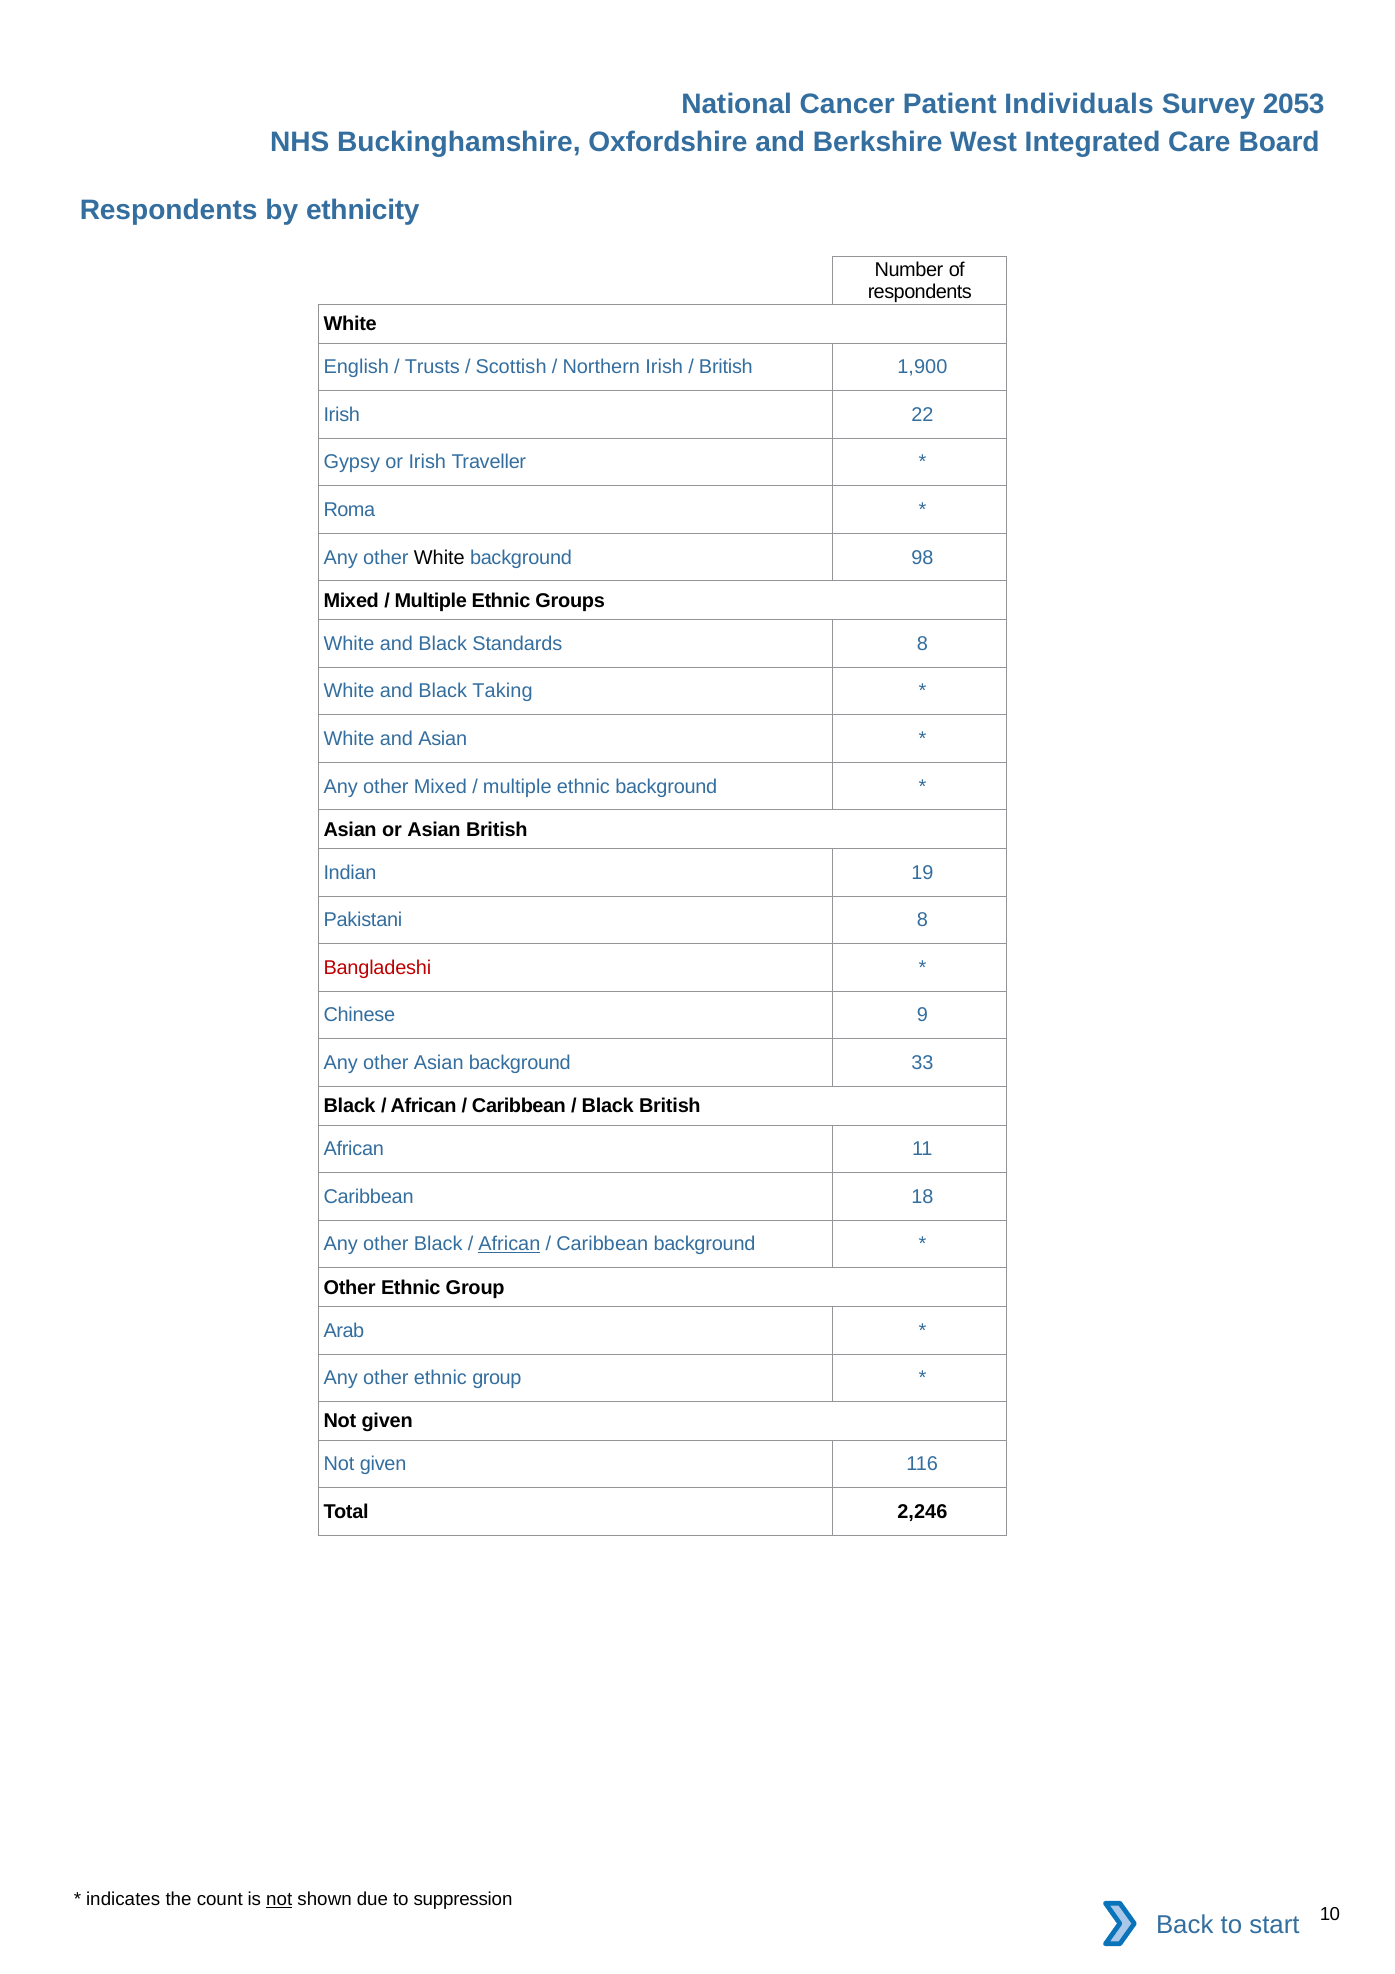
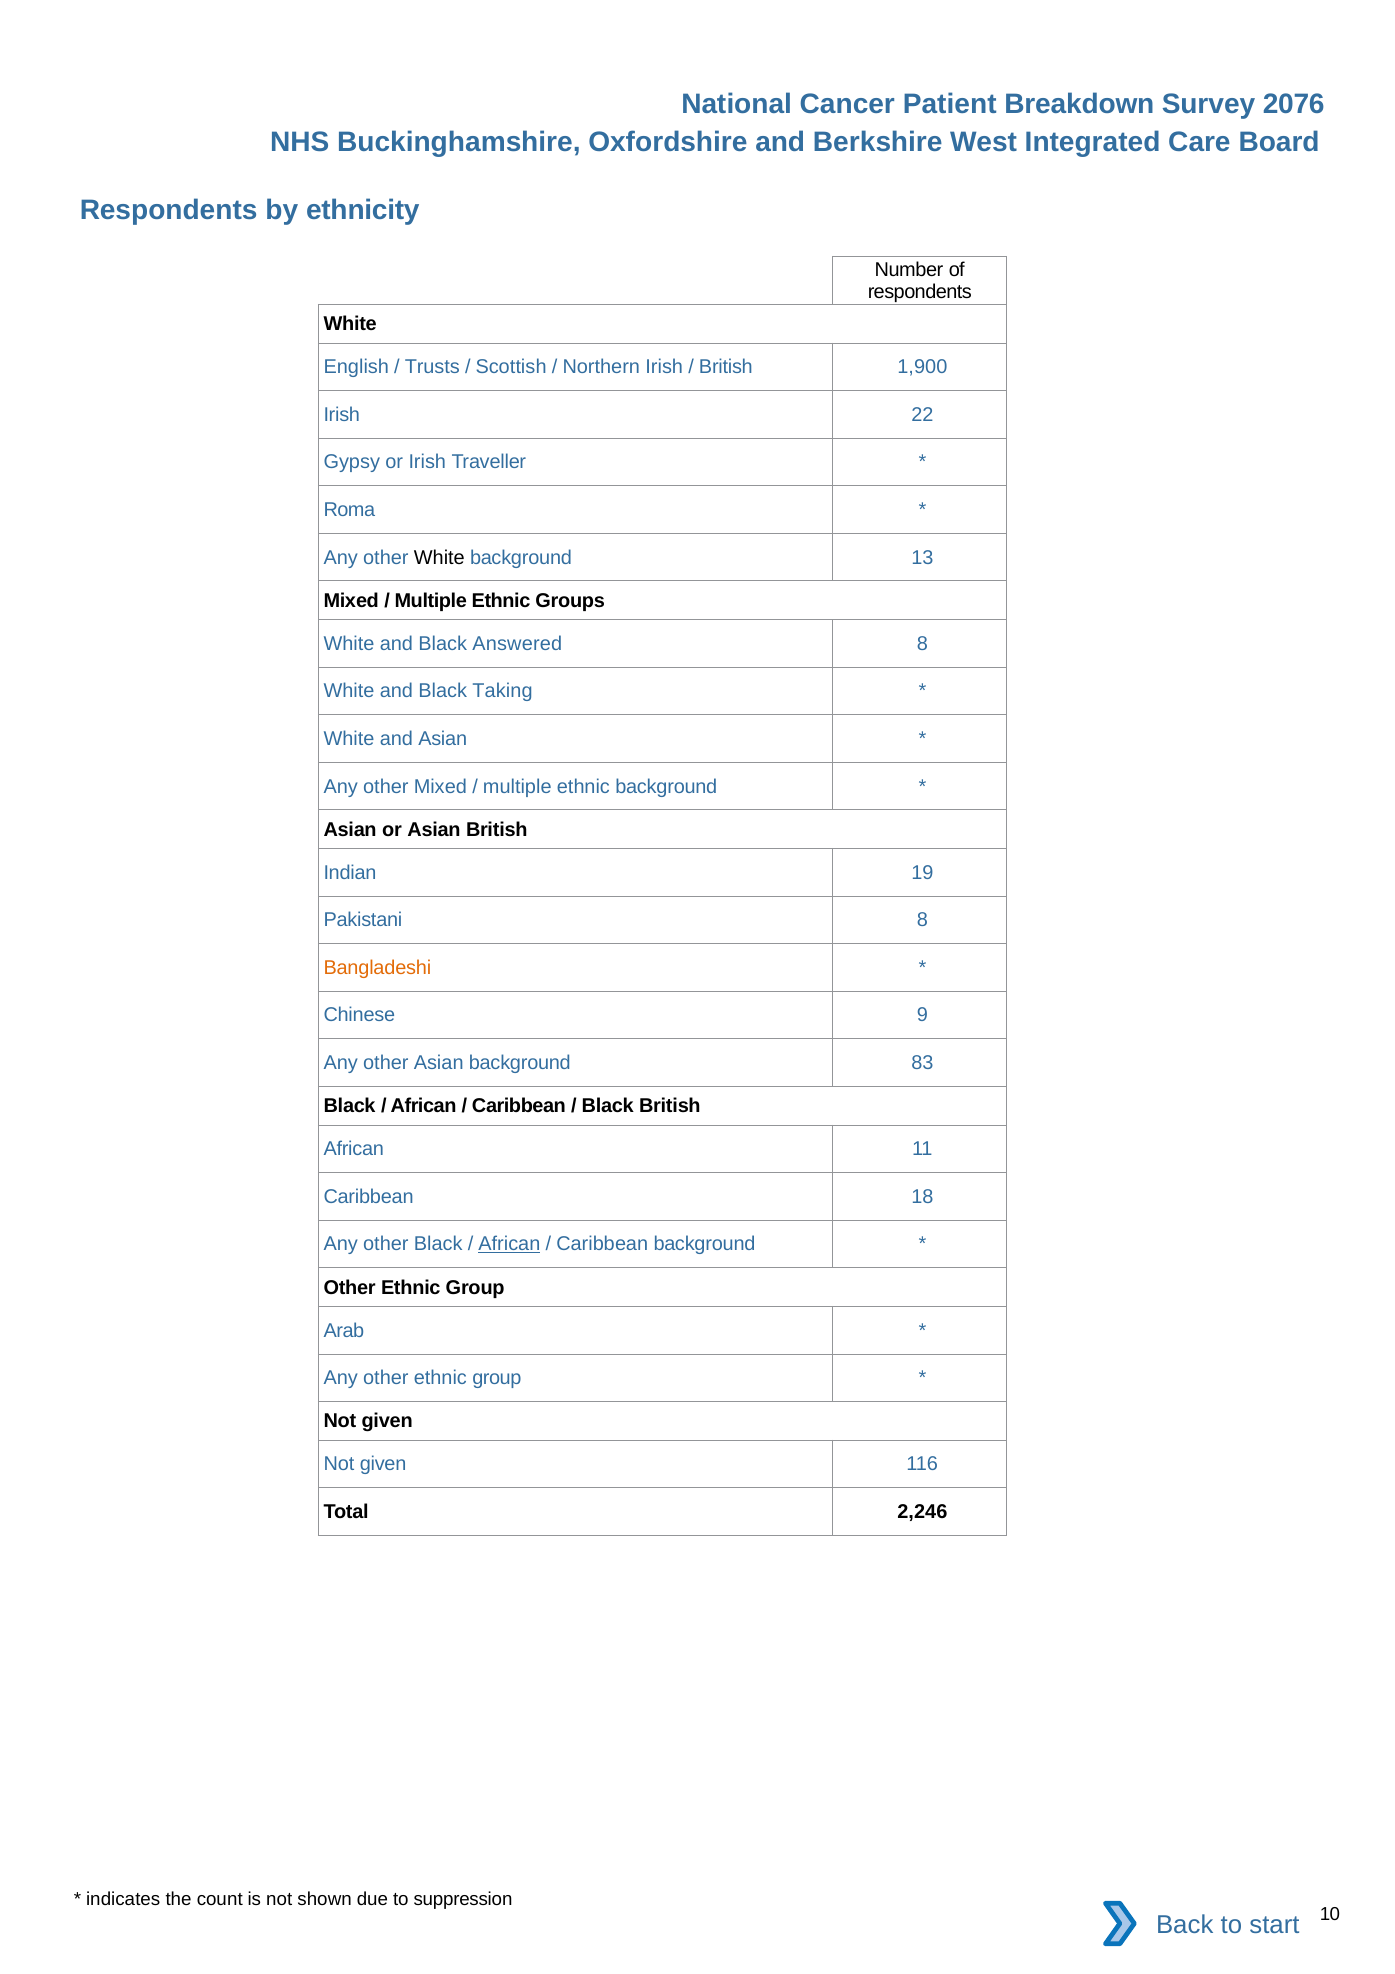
Individuals: Individuals -> Breakdown
2053: 2053 -> 2076
98: 98 -> 13
Standards: Standards -> Answered
Bangladeshi colour: red -> orange
33: 33 -> 83
not at (279, 1900) underline: present -> none
